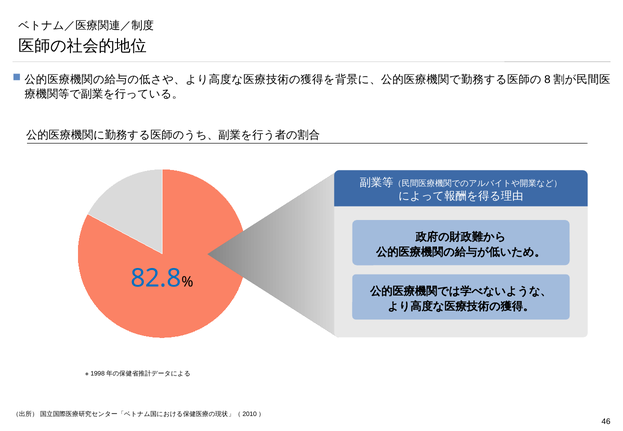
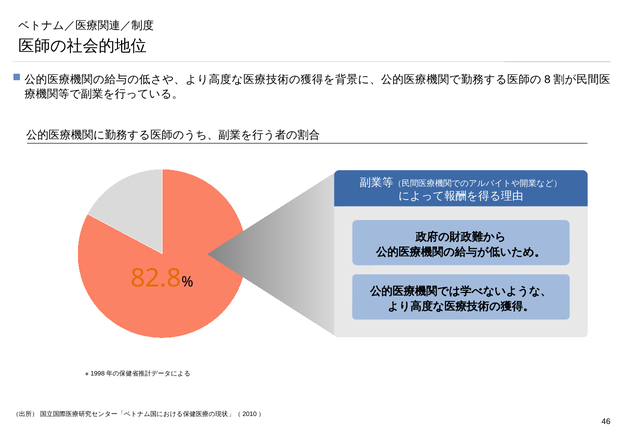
82.8 colour: blue -> orange
